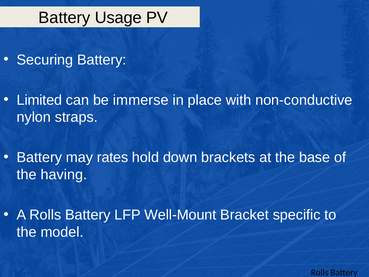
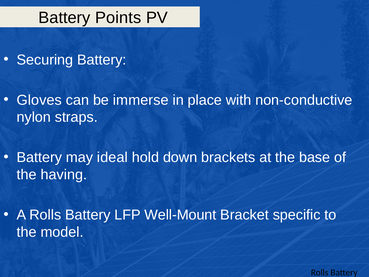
Usage: Usage -> Points
Limited: Limited -> Gloves
rates: rates -> ideal
